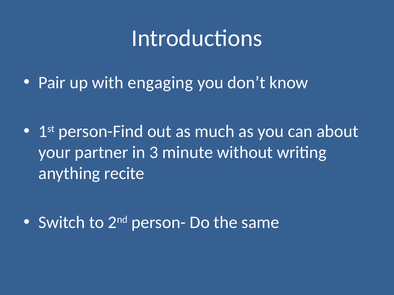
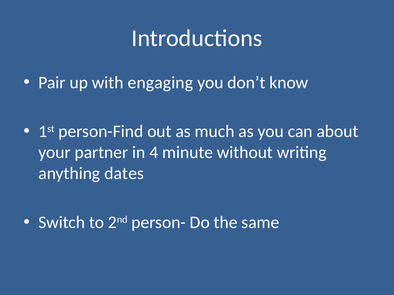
3: 3 -> 4
recite: recite -> dates
